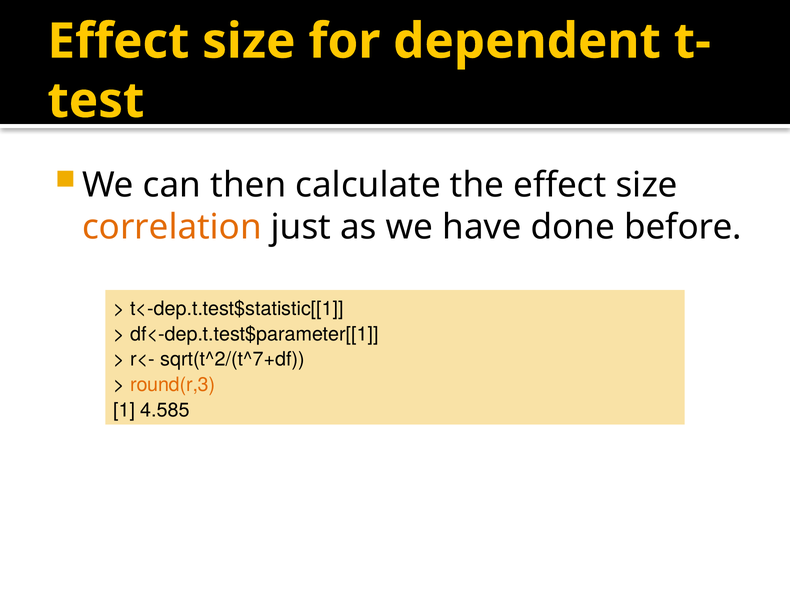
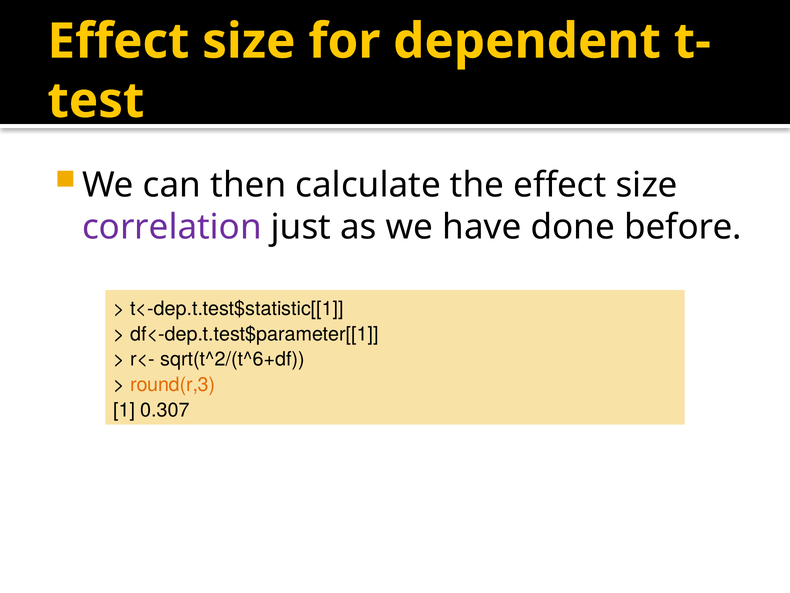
correlation colour: orange -> purple
sqrt(t^2/(t^7+df: sqrt(t^2/(t^7+df -> sqrt(t^2/(t^6+df
4.585: 4.585 -> 0.307
